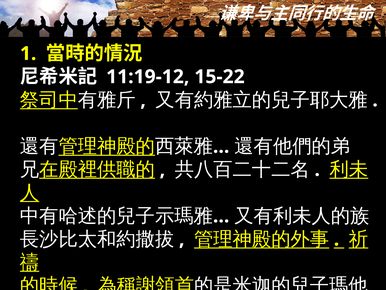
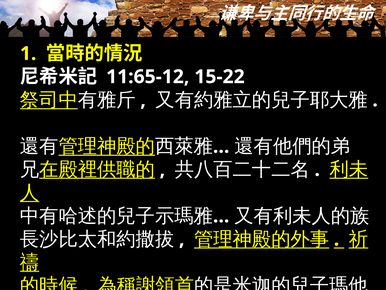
11:19-12: 11:19-12 -> 11:65-12
